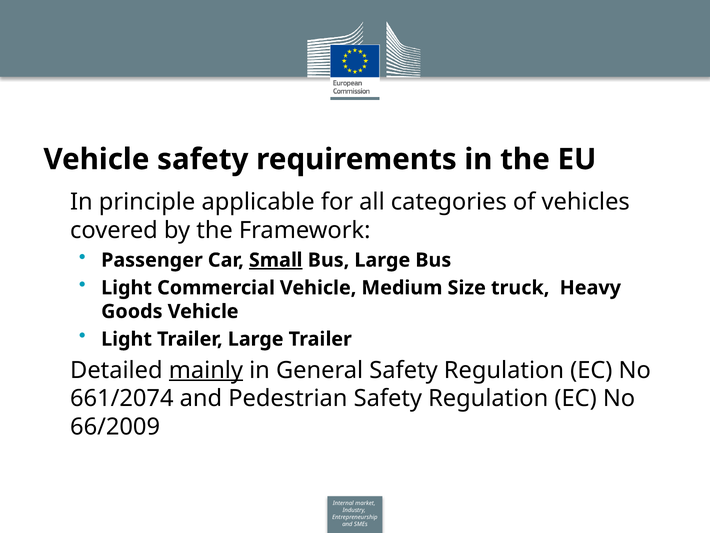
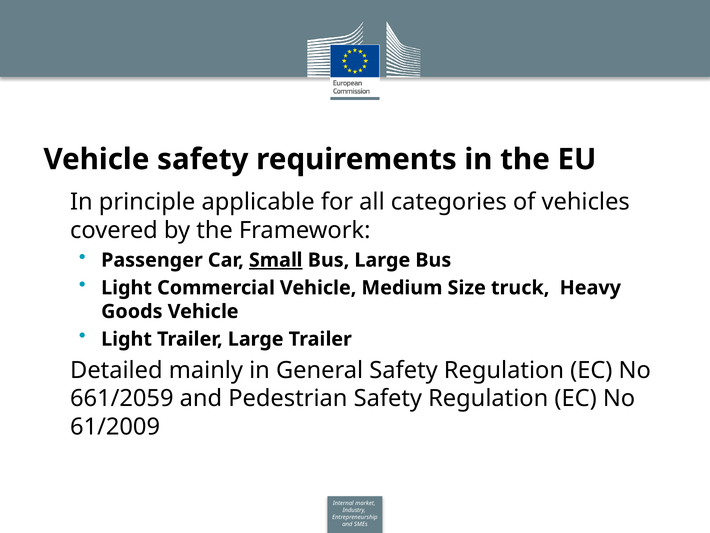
mainly underline: present -> none
661/2074: 661/2074 -> 661/2059
66/2009: 66/2009 -> 61/2009
